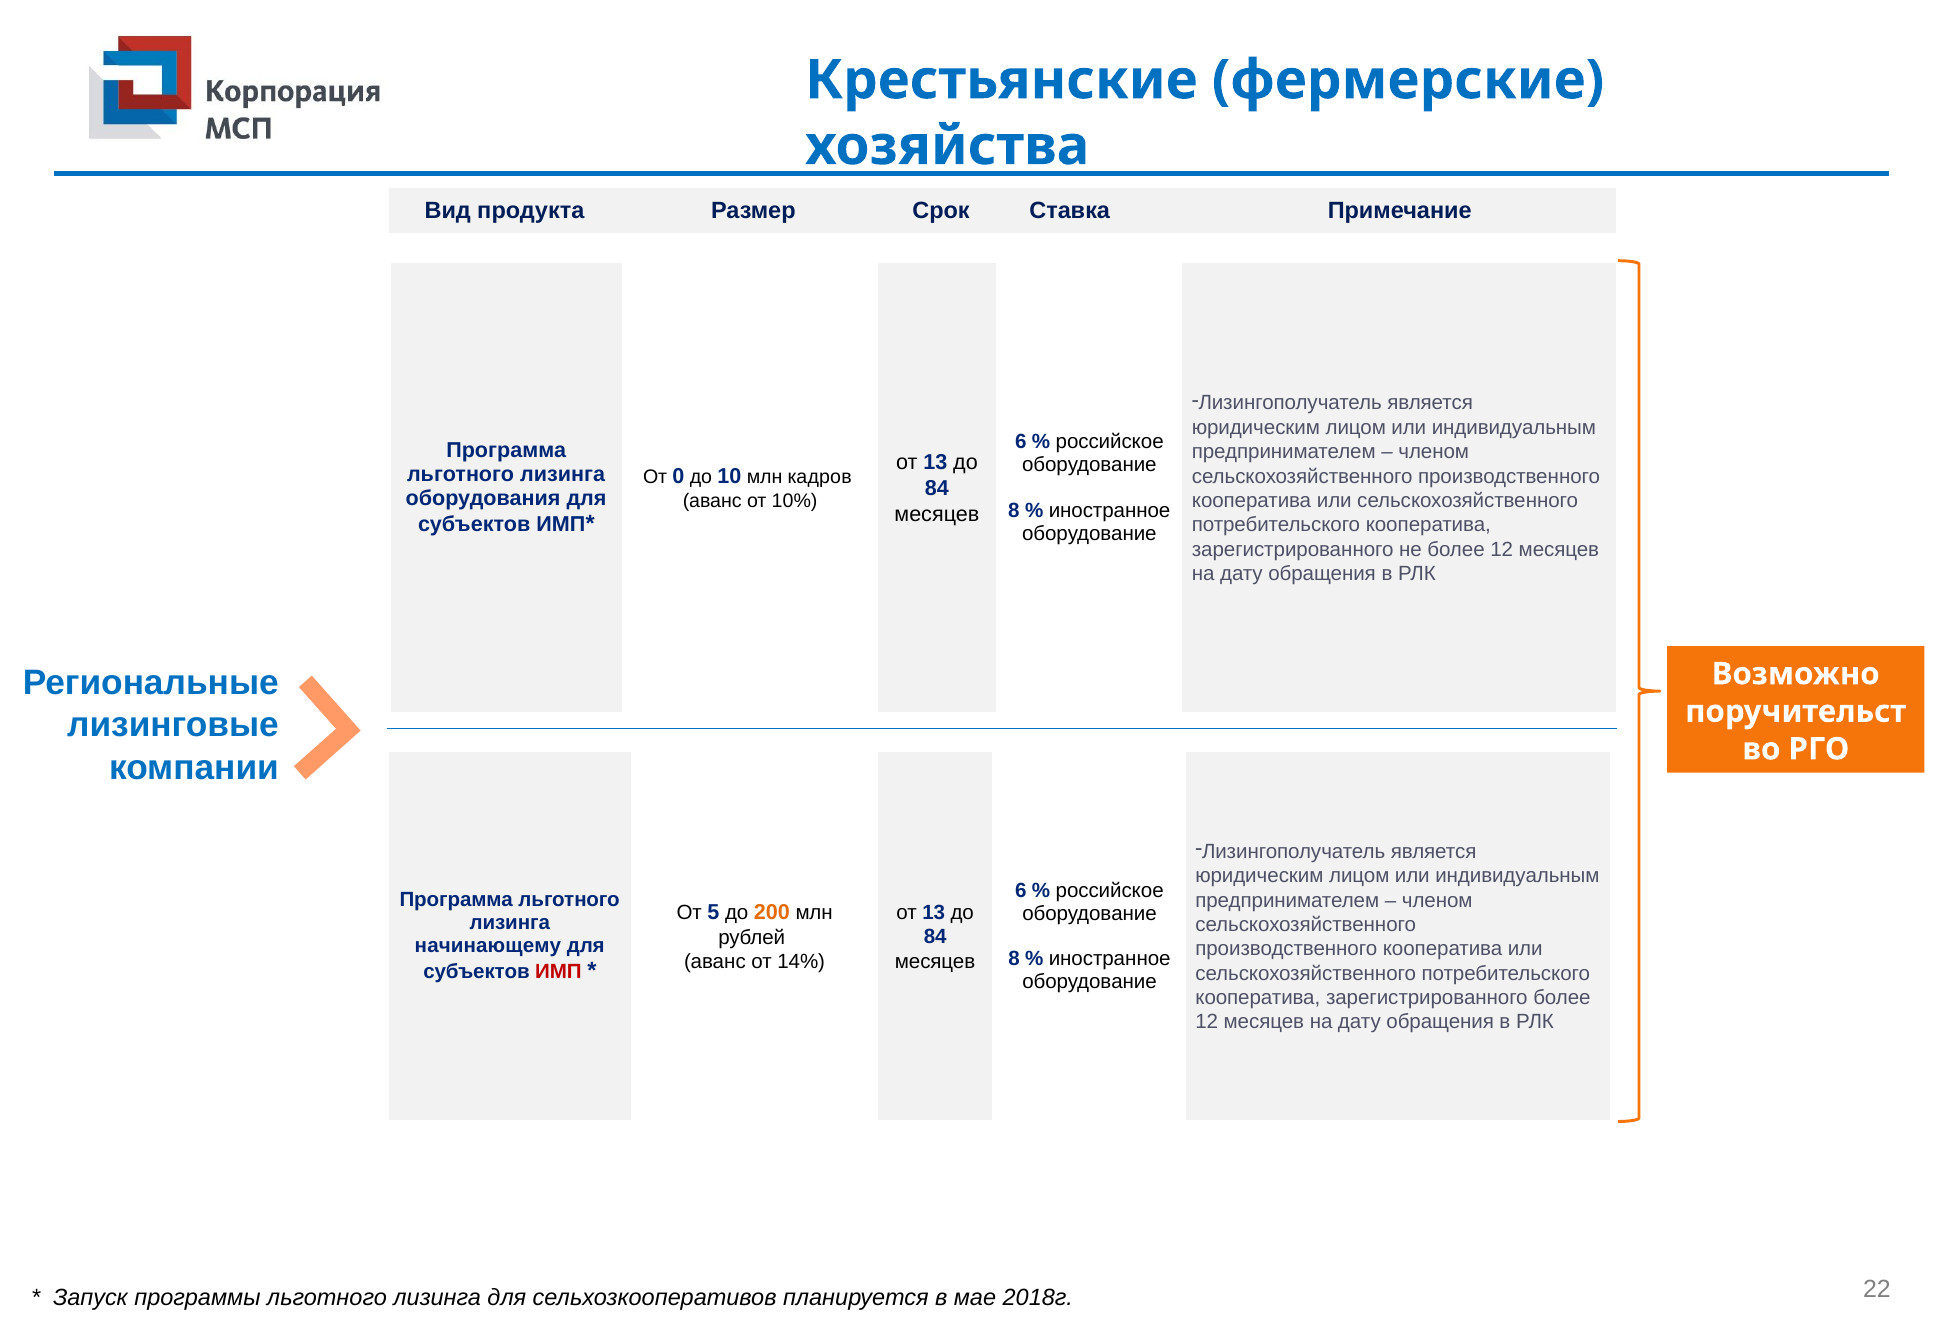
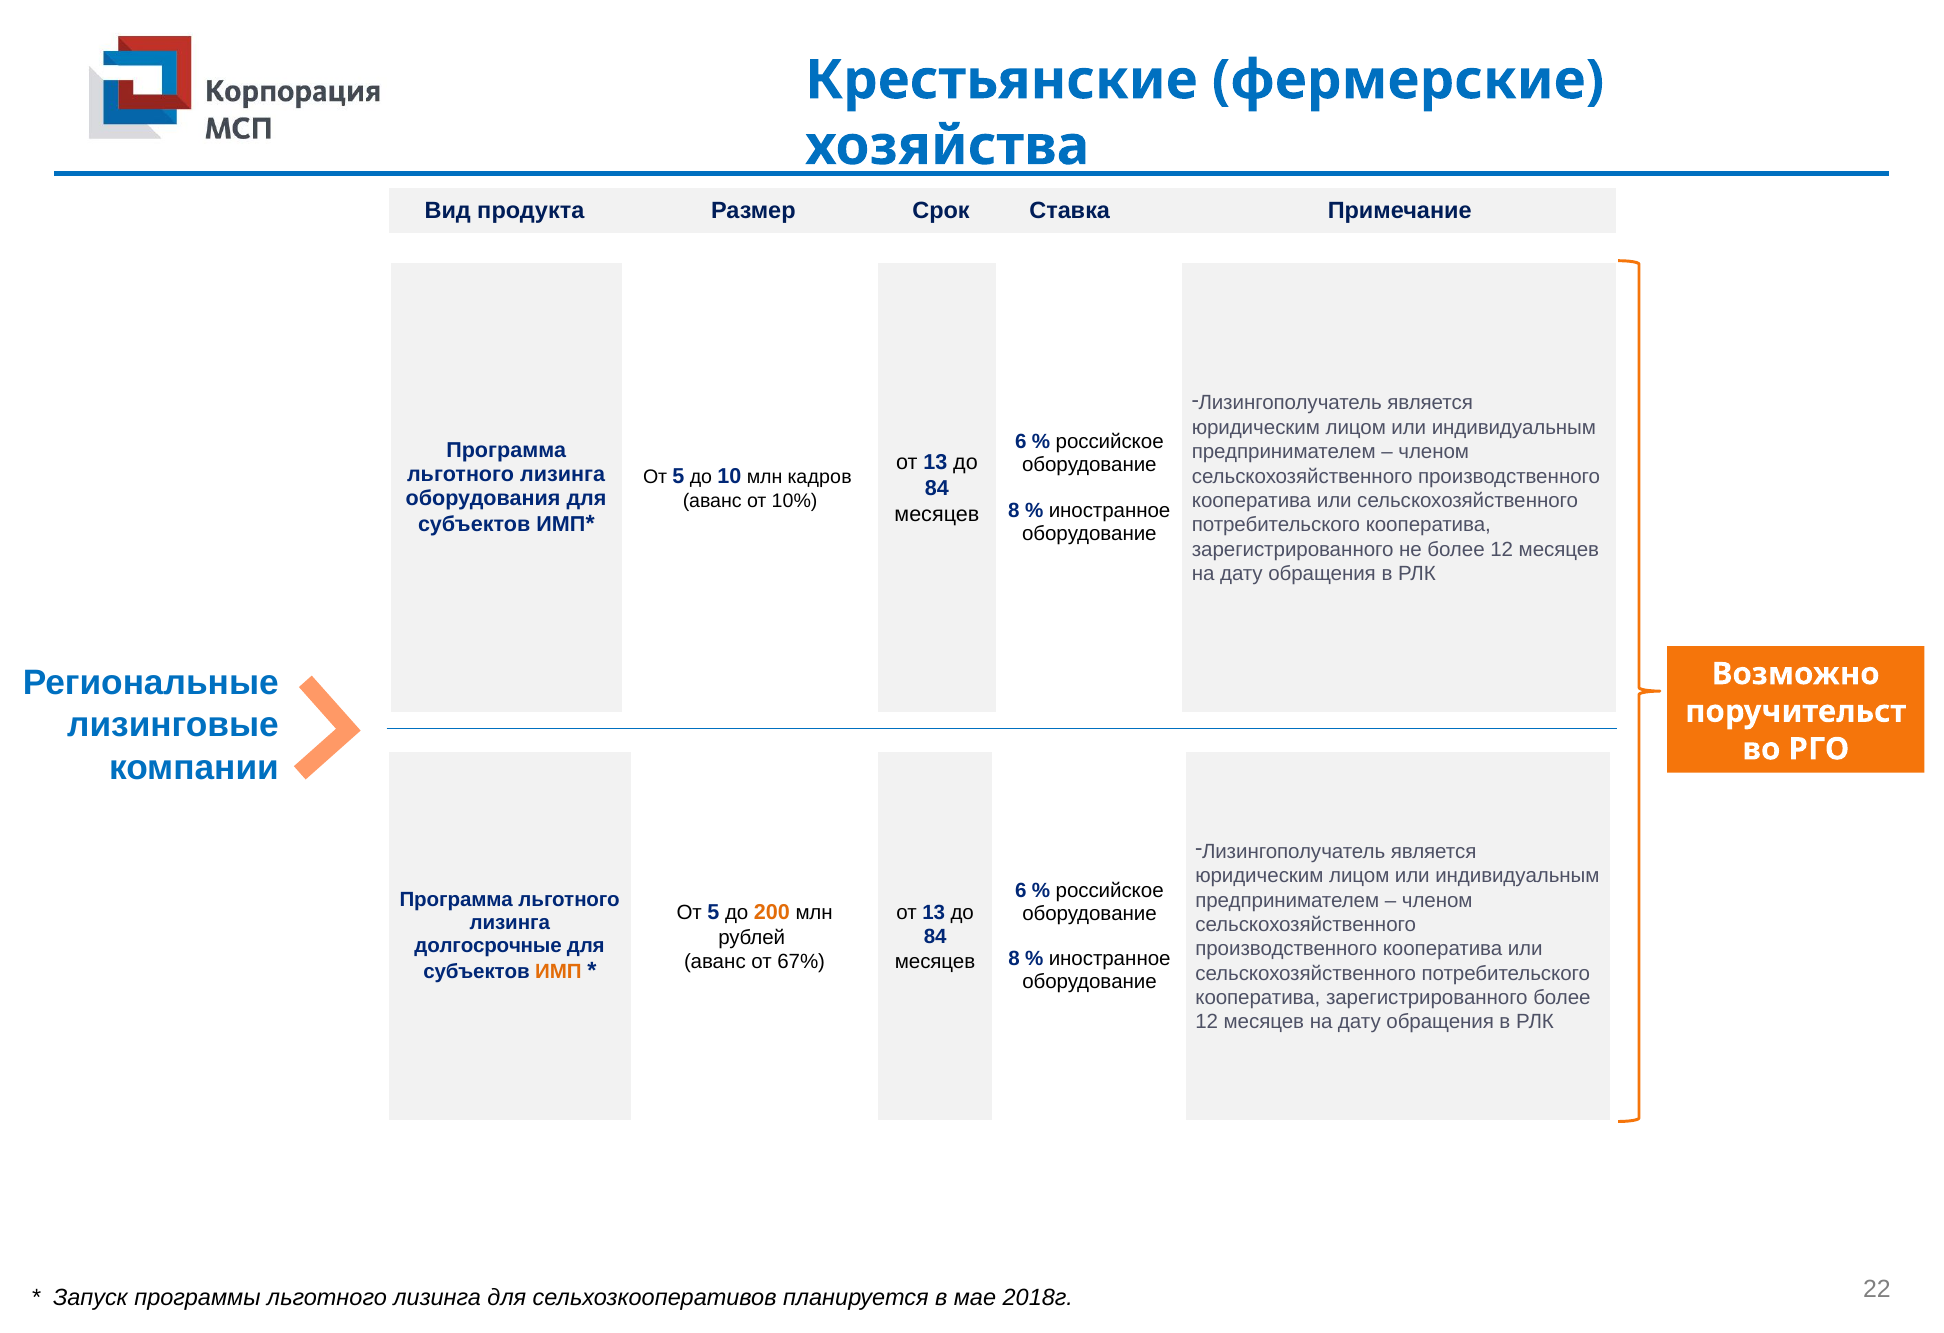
0 at (678, 477): 0 -> 5
начинающему: начинающему -> долгосрочные
14%: 14% -> 67%
ИМП colour: red -> orange
